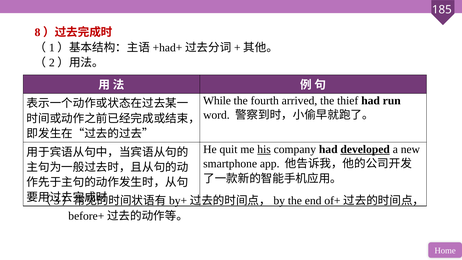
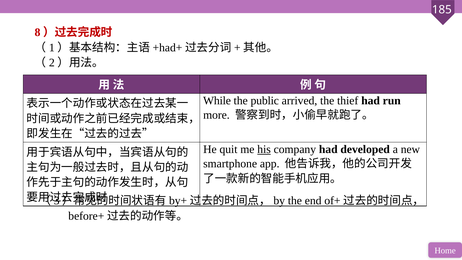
fourth: fourth -> public
word: word -> more
developed underline: present -> none
